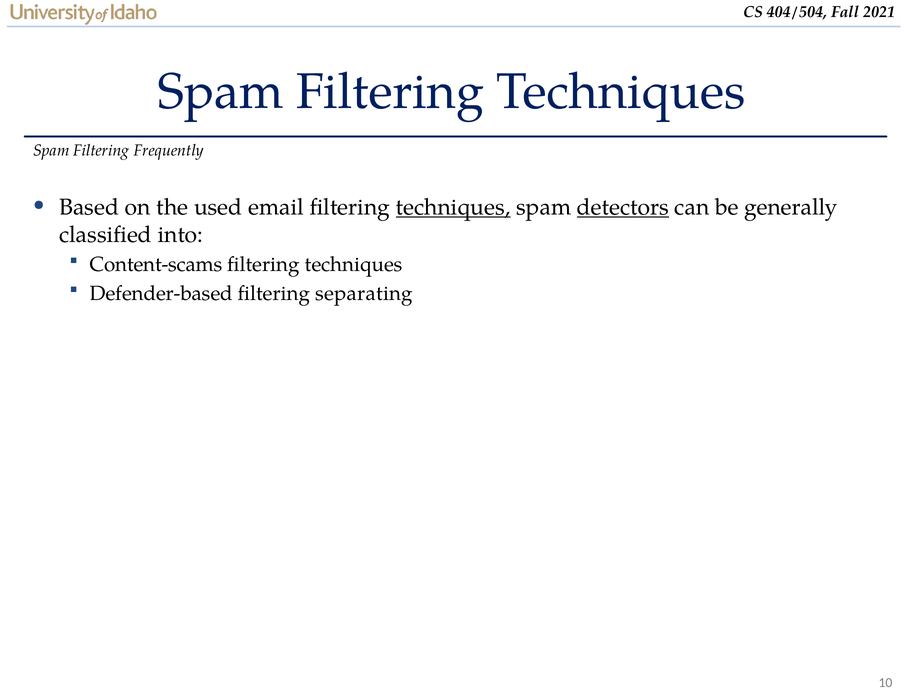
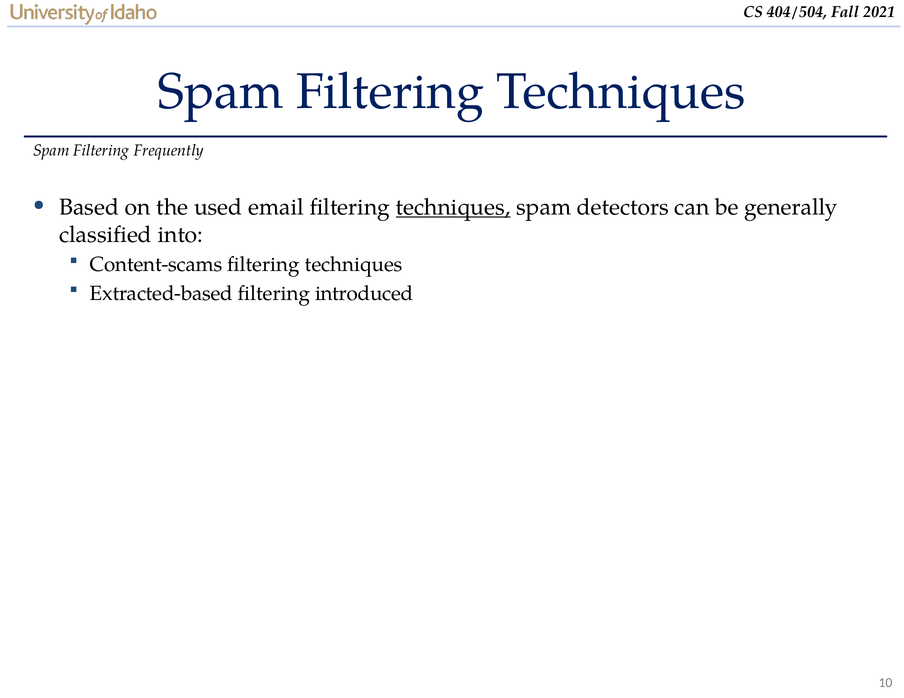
detectors underline: present -> none
Defender-based: Defender-based -> Extracted-based
separating: separating -> introduced
